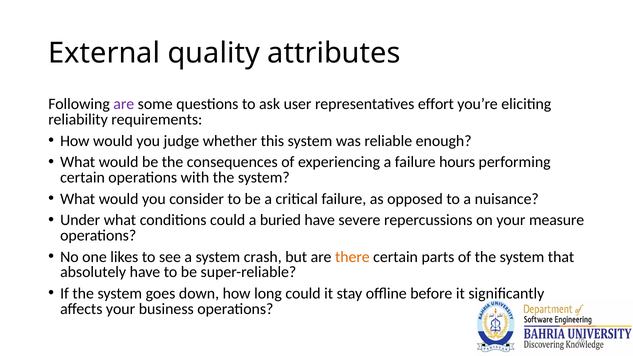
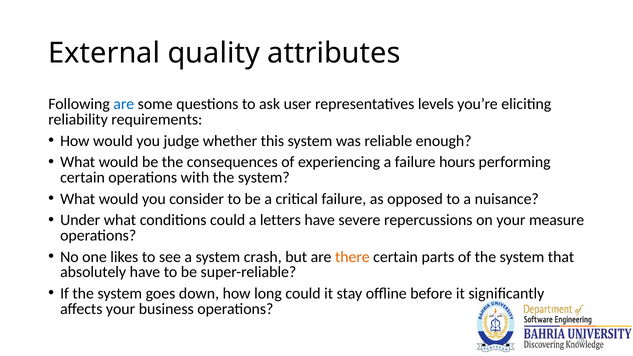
are at (124, 104) colour: purple -> blue
effort: effort -> levels
buried: buried -> letters
